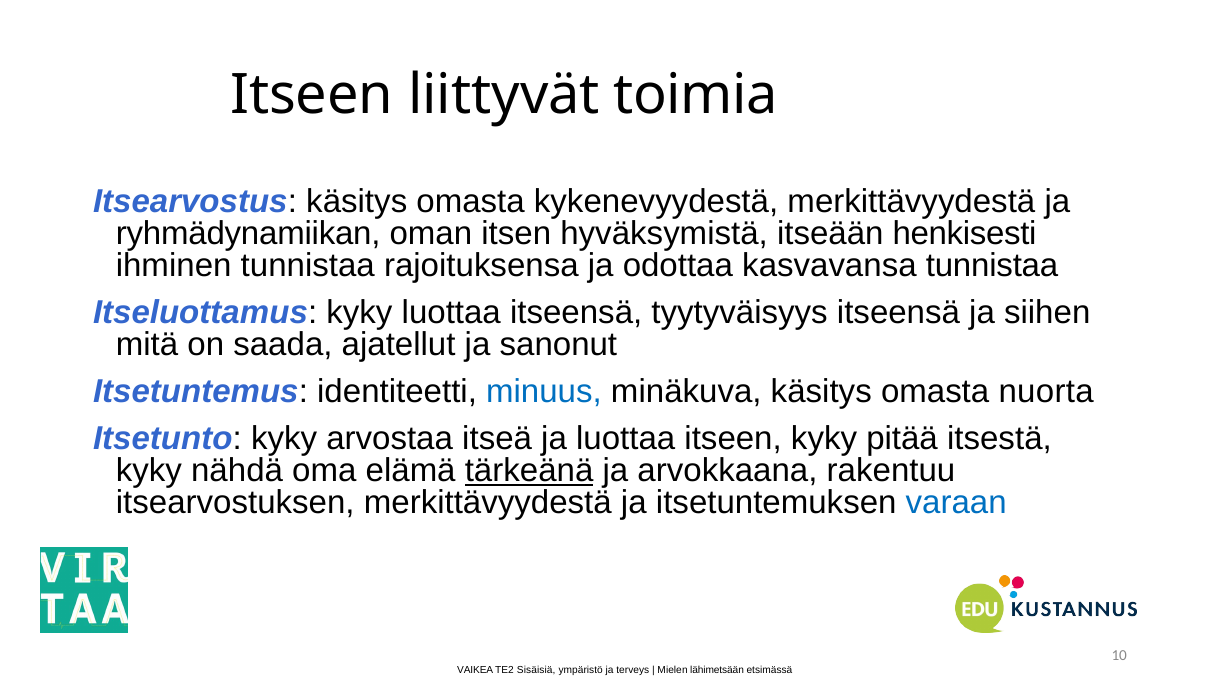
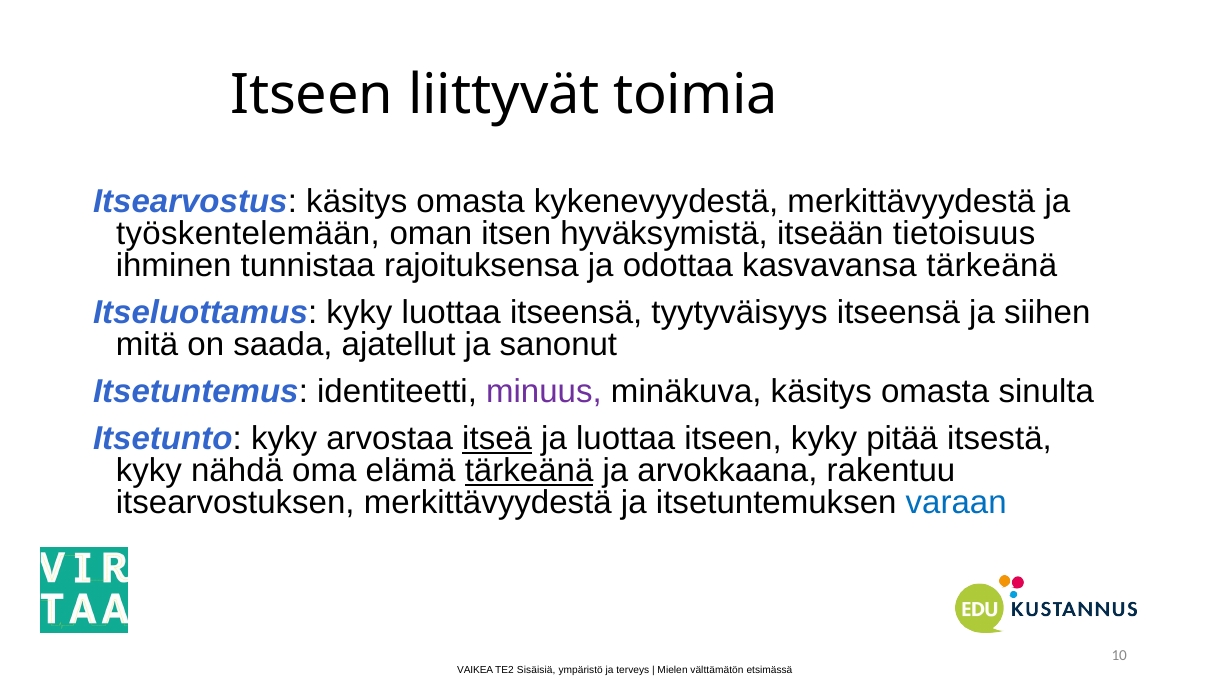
ryhmädynamiikan: ryhmädynamiikan -> työskentelemään
henkisesti: henkisesti -> tietoisuus
kasvavansa tunnistaa: tunnistaa -> tärkeänä
minuus colour: blue -> purple
nuorta: nuorta -> sinulta
itseä underline: none -> present
lähimetsään: lähimetsään -> välttämätön
